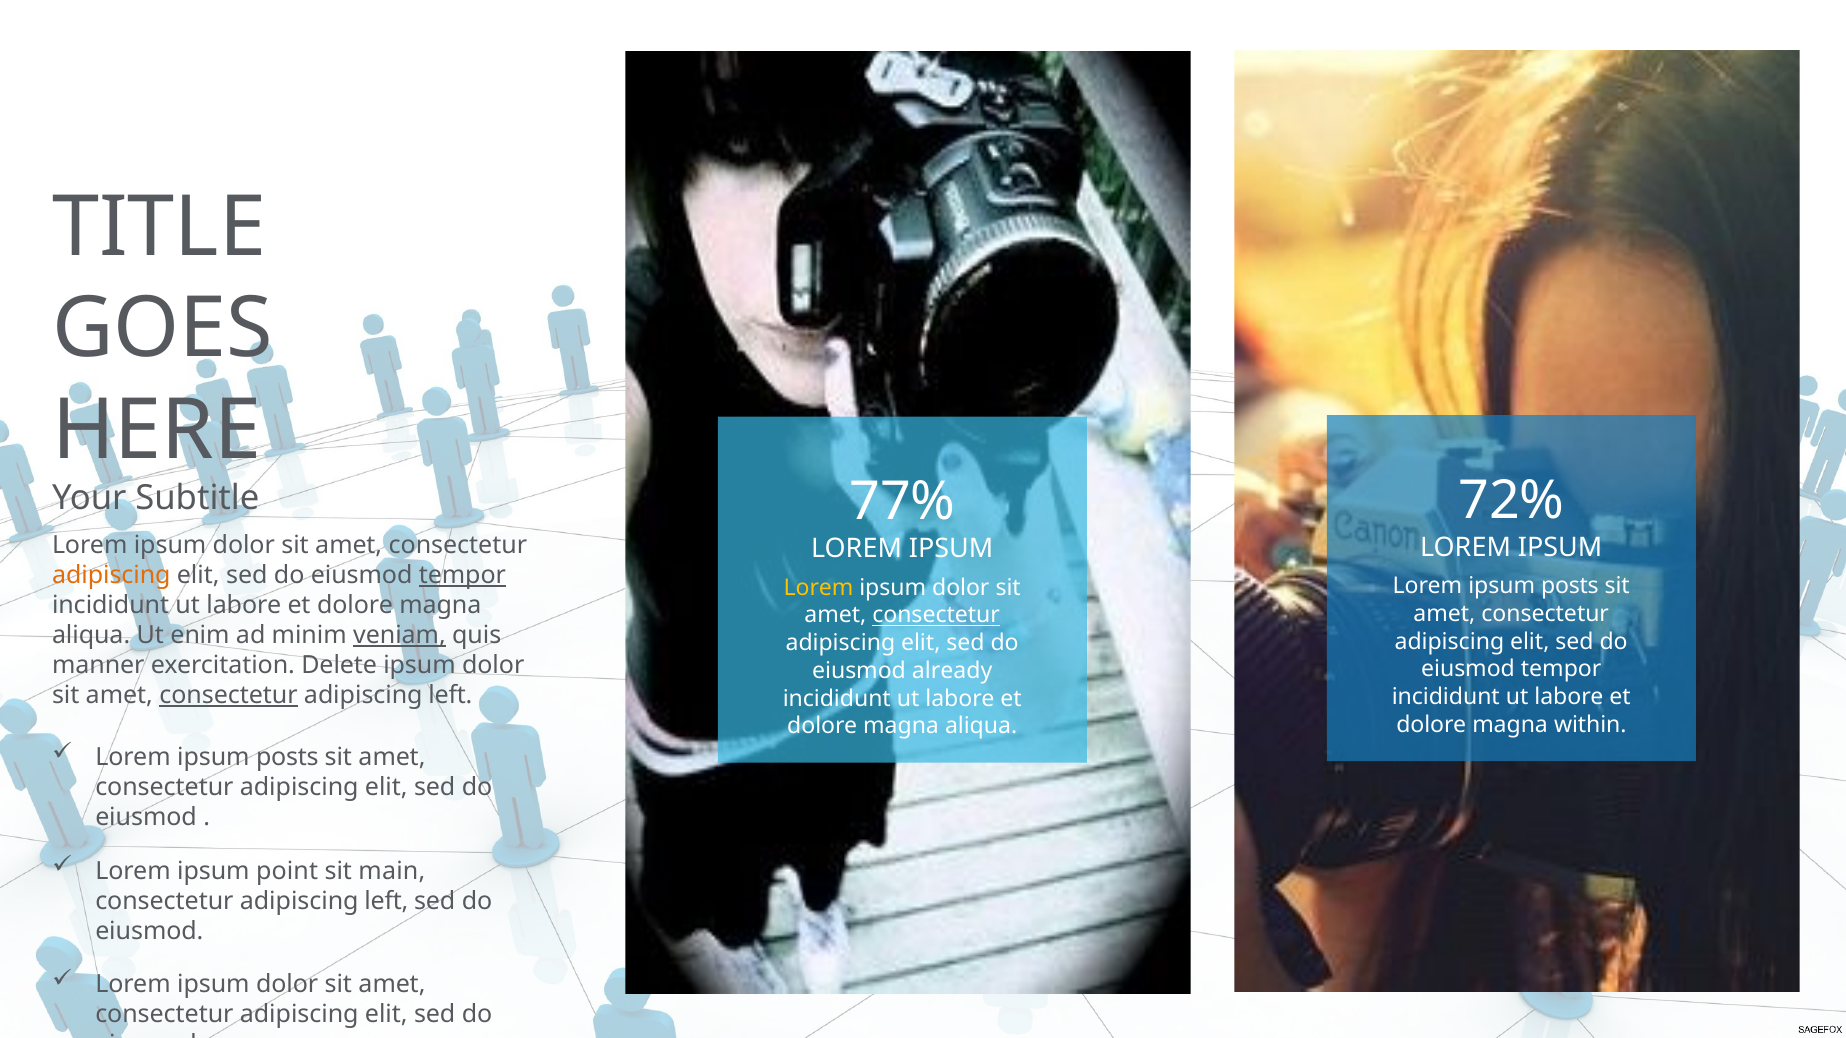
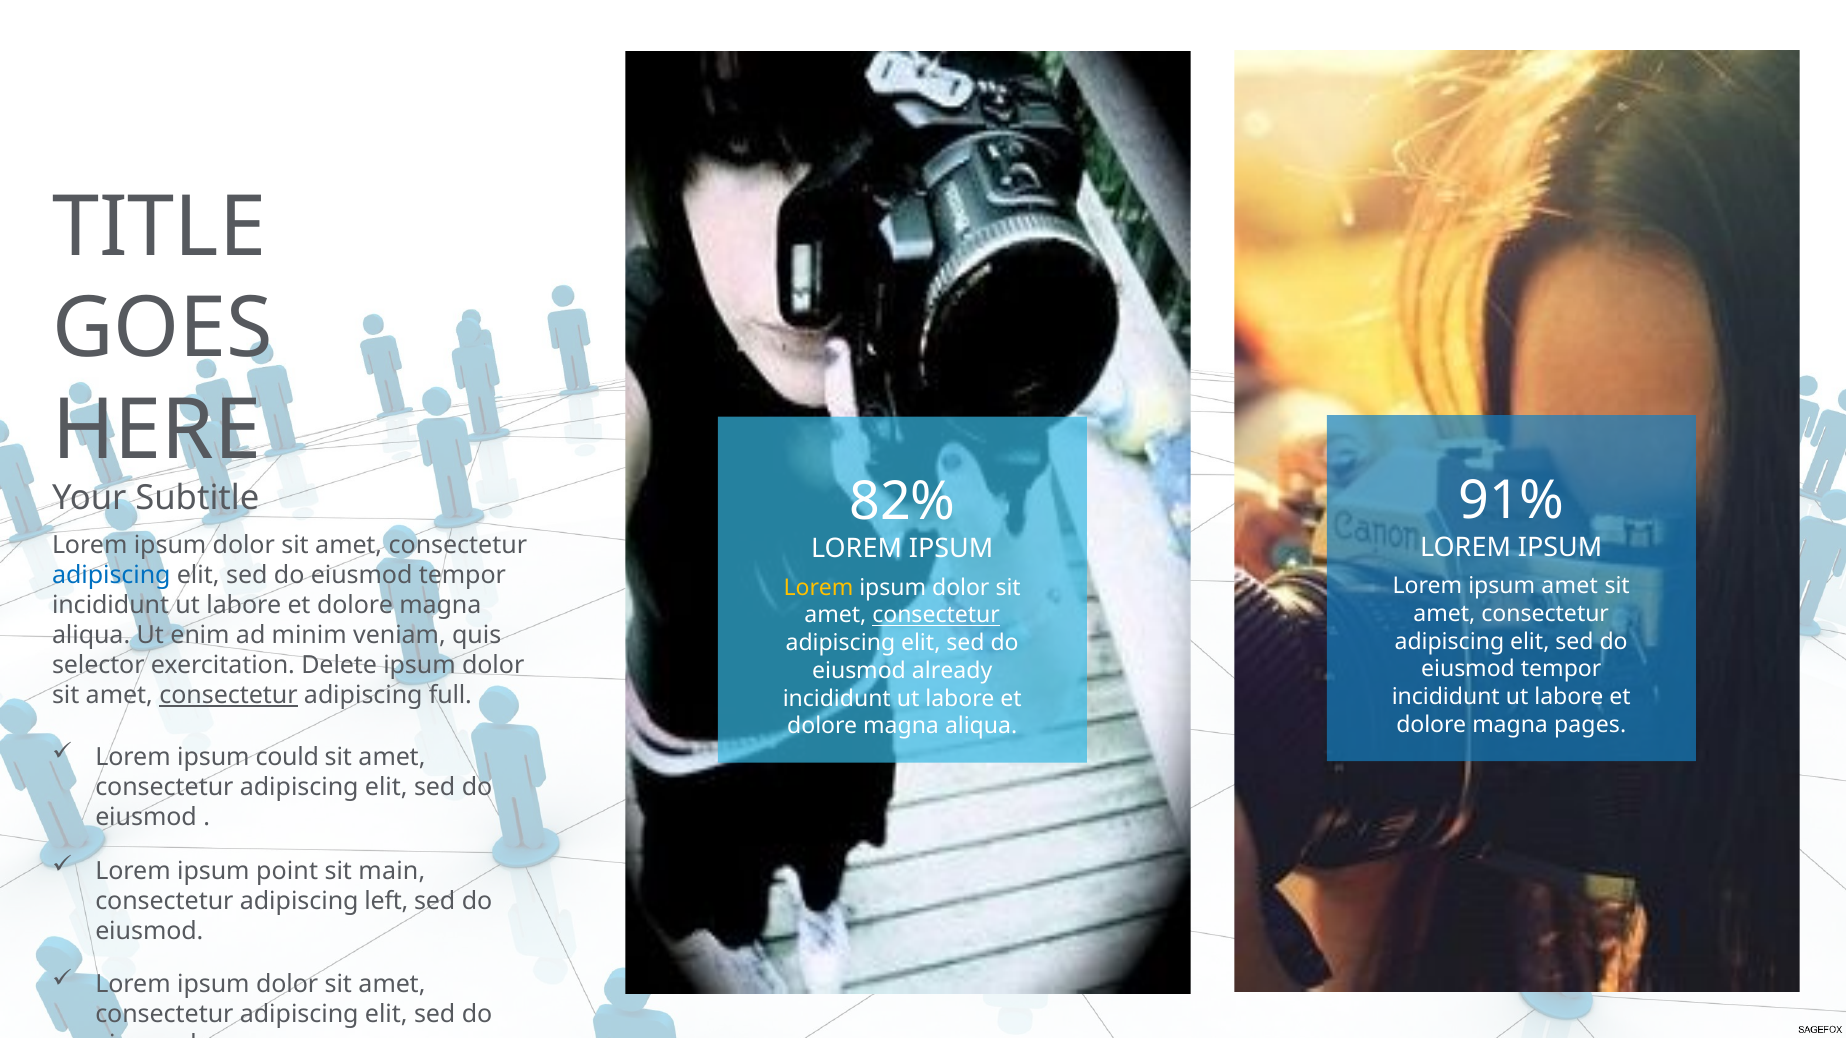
72%: 72% -> 91%
77%: 77% -> 82%
adipiscing at (111, 575) colour: orange -> blue
tempor at (462, 575) underline: present -> none
posts at (1570, 586): posts -> amet
veniam underline: present -> none
manner: manner -> selector
left at (450, 695): left -> full
within: within -> pages
posts at (287, 758): posts -> could
